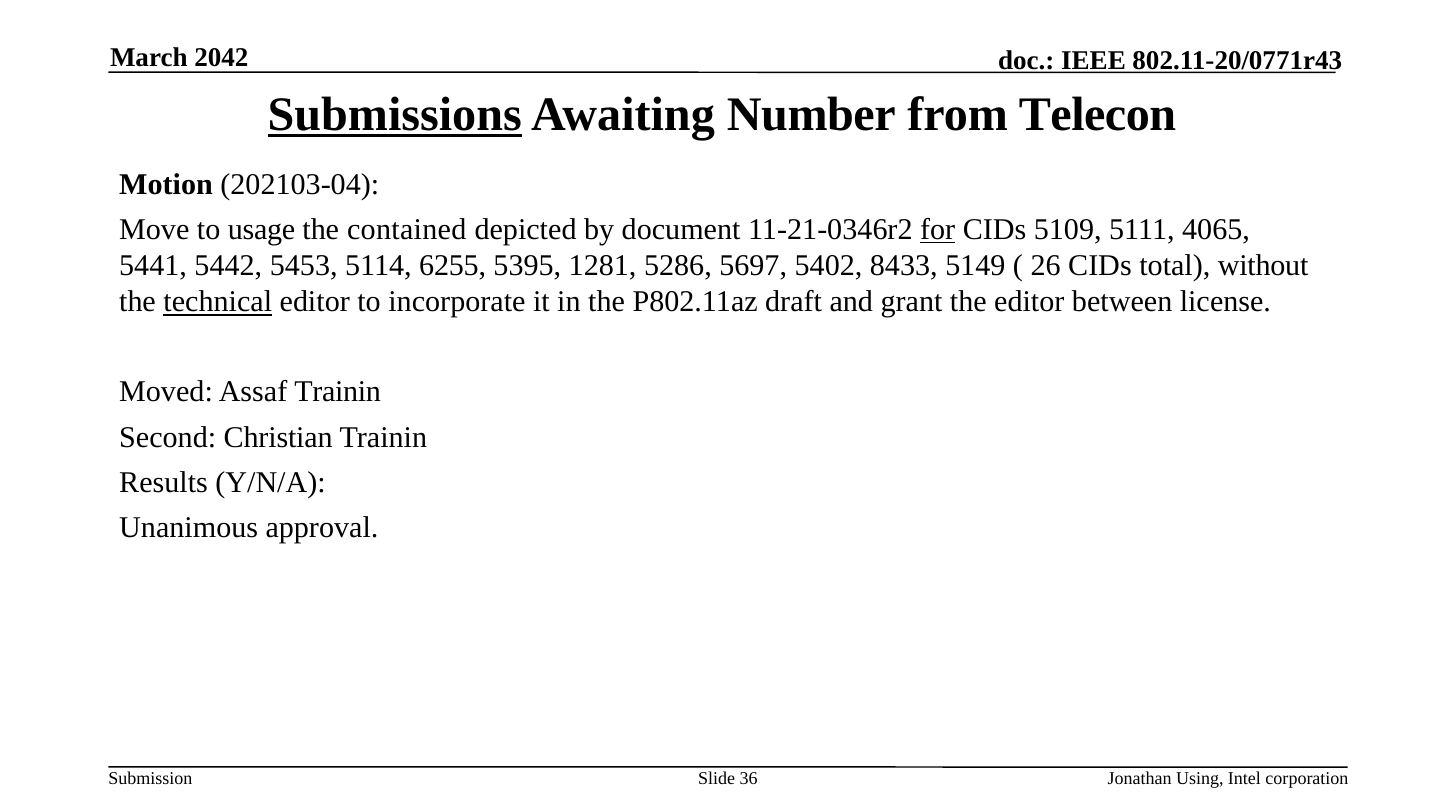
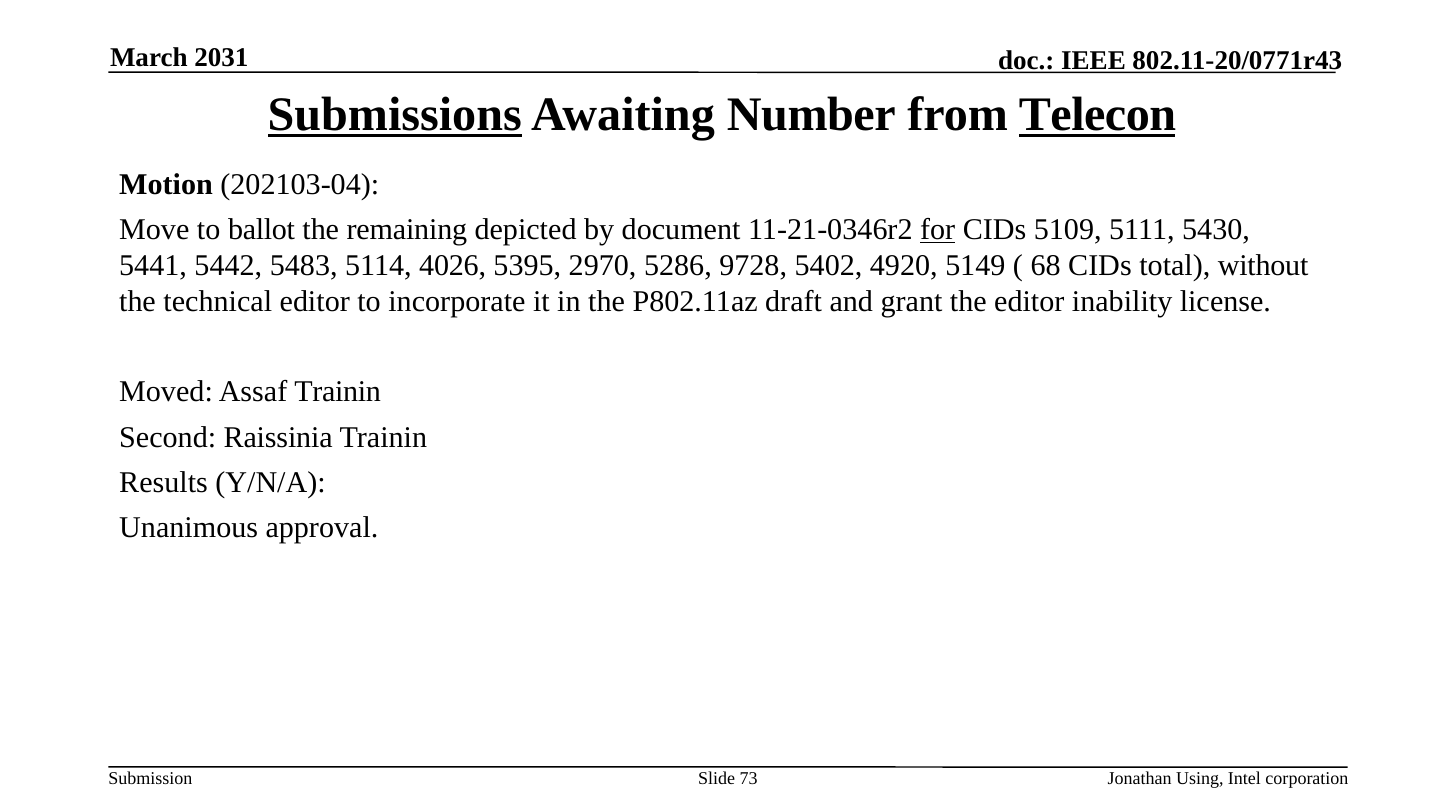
2042: 2042 -> 2031
Telecon underline: none -> present
usage: usage -> ballot
contained: contained -> remaining
4065: 4065 -> 5430
5453: 5453 -> 5483
6255: 6255 -> 4026
1281: 1281 -> 2970
5697: 5697 -> 9728
8433: 8433 -> 4920
26: 26 -> 68
technical underline: present -> none
between: between -> inability
Christian: Christian -> Raissinia
36: 36 -> 73
